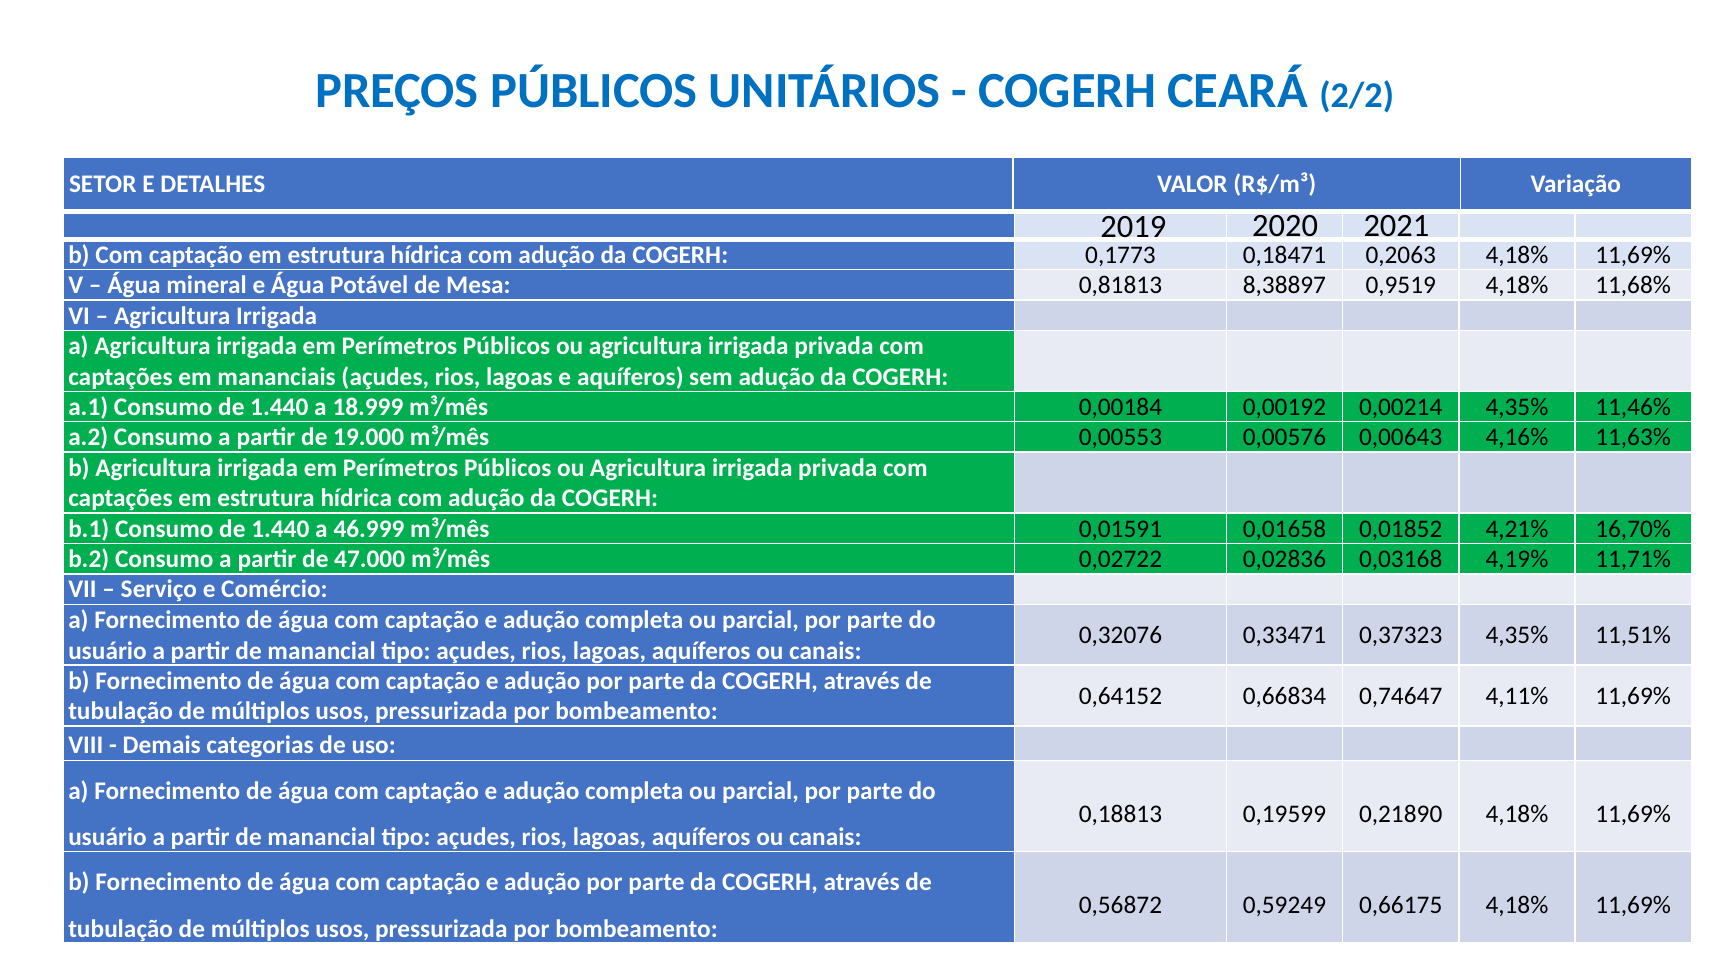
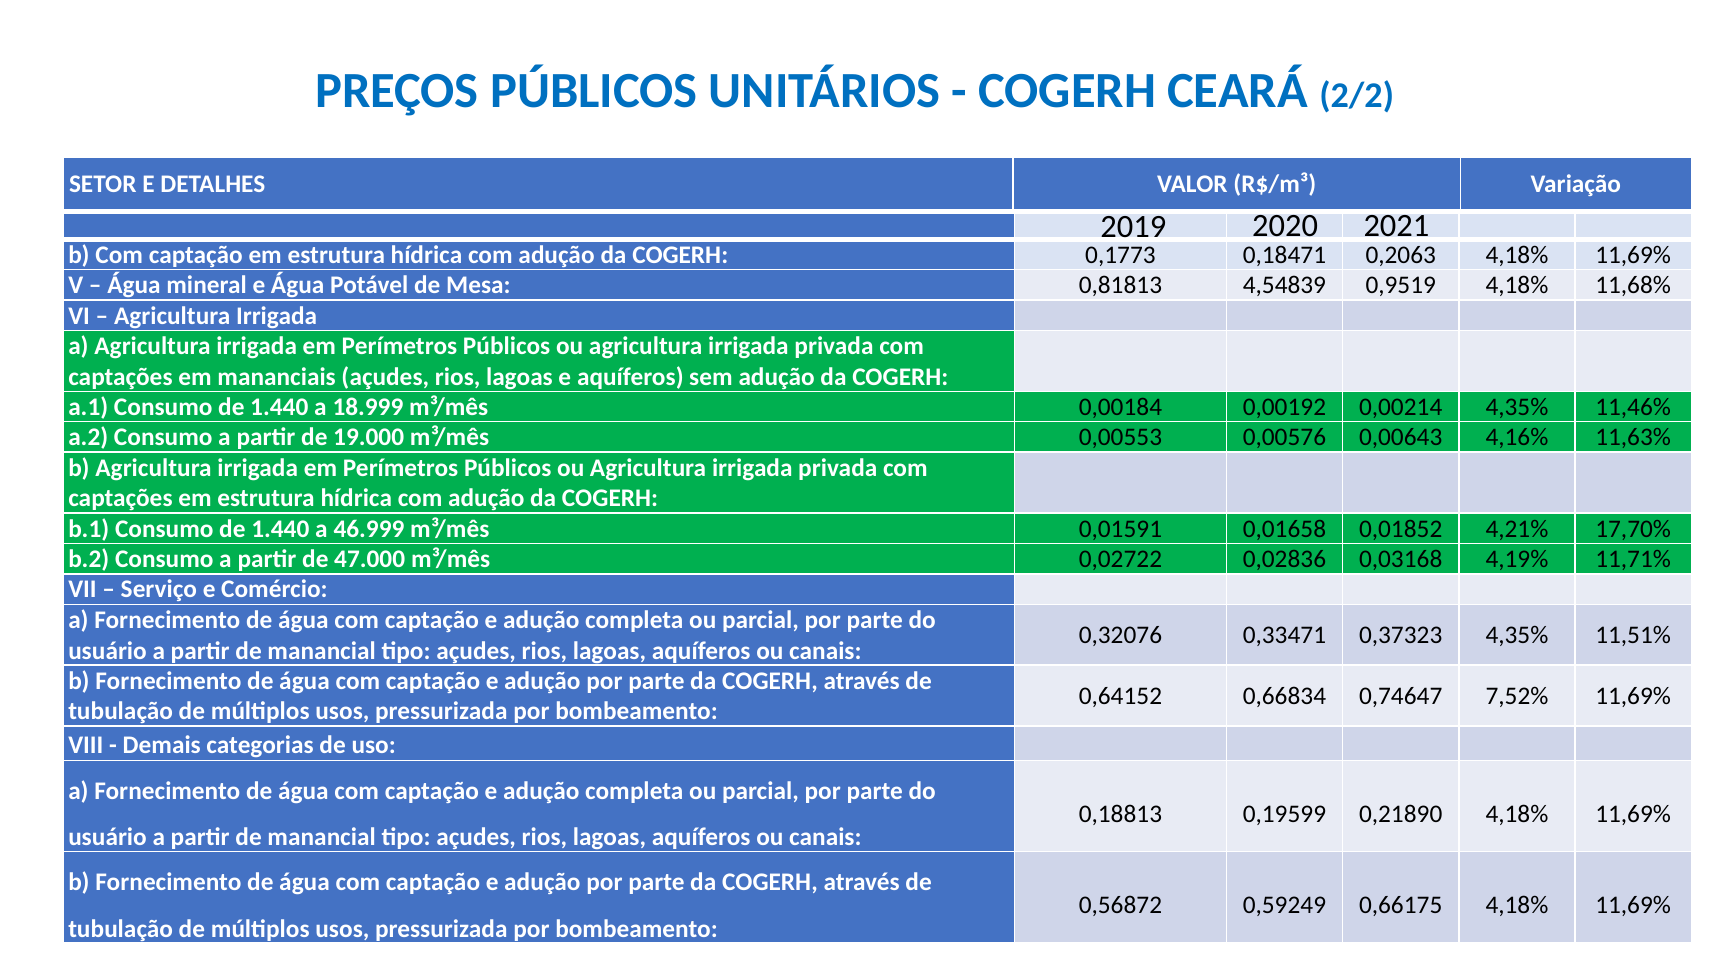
8,38897: 8,38897 -> 4,54839
16,70%: 16,70% -> 17,70%
4,11%: 4,11% -> 7,52%
